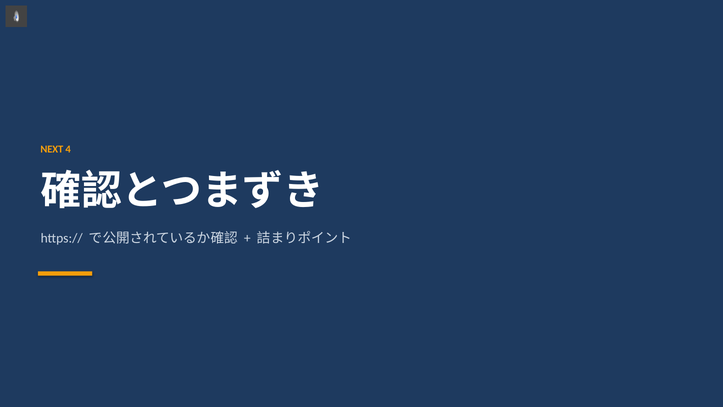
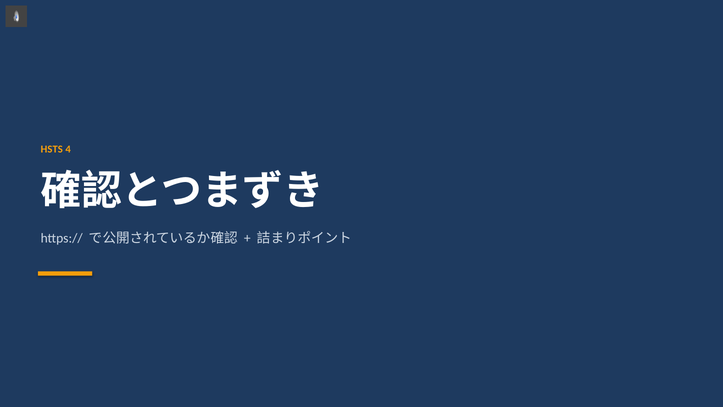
NEXT: NEXT -> HSTS
